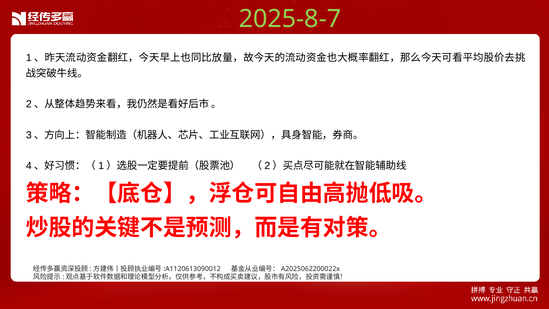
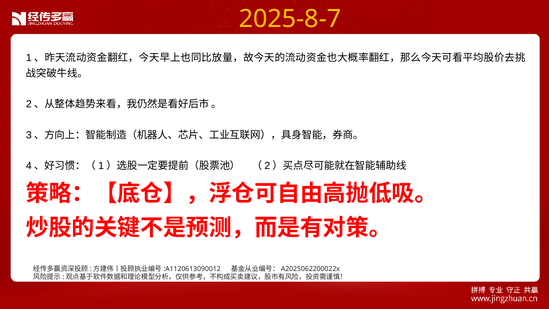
2025-8-7 colour: light green -> yellow
